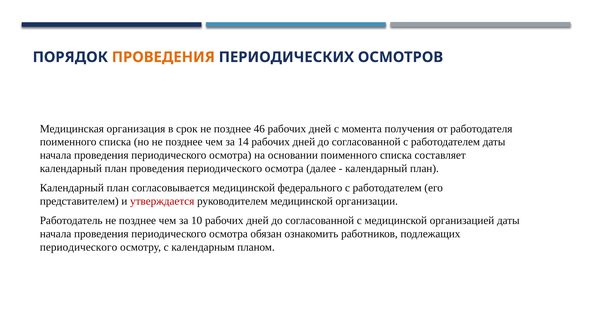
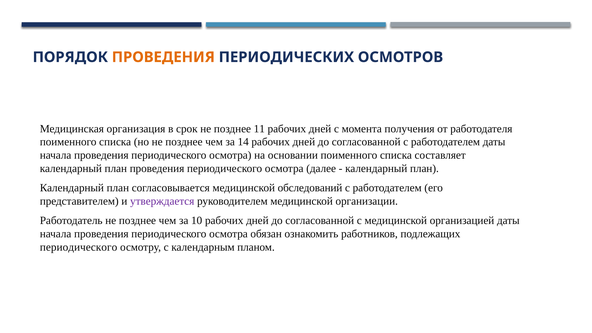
46: 46 -> 11
федерального: федерального -> обследований
утверждается colour: red -> purple
